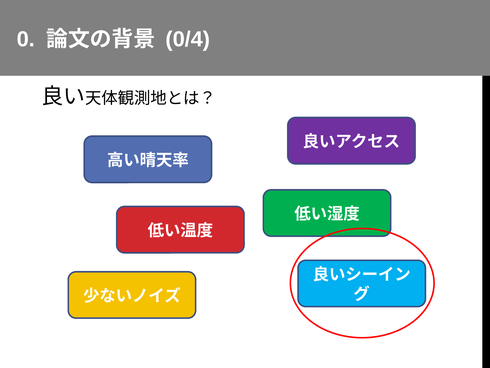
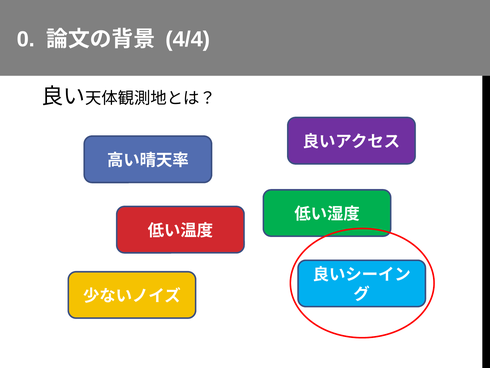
0/4: 0/4 -> 4/4
